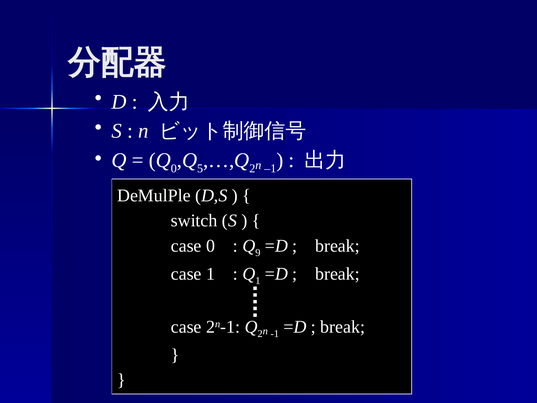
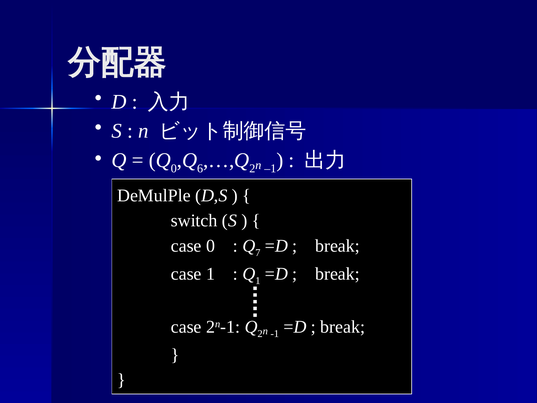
5: 5 -> 6
9: 9 -> 7
